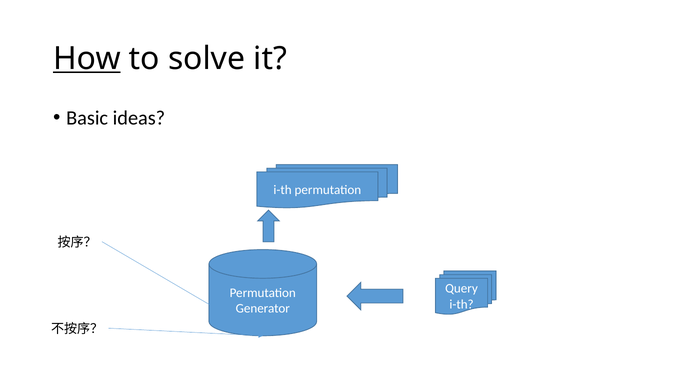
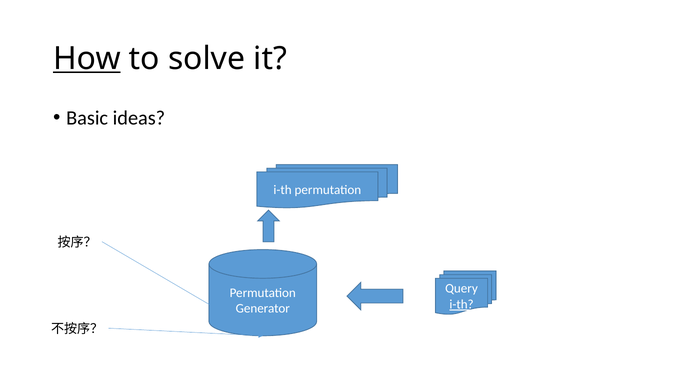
i-th at (462, 304) underline: none -> present
